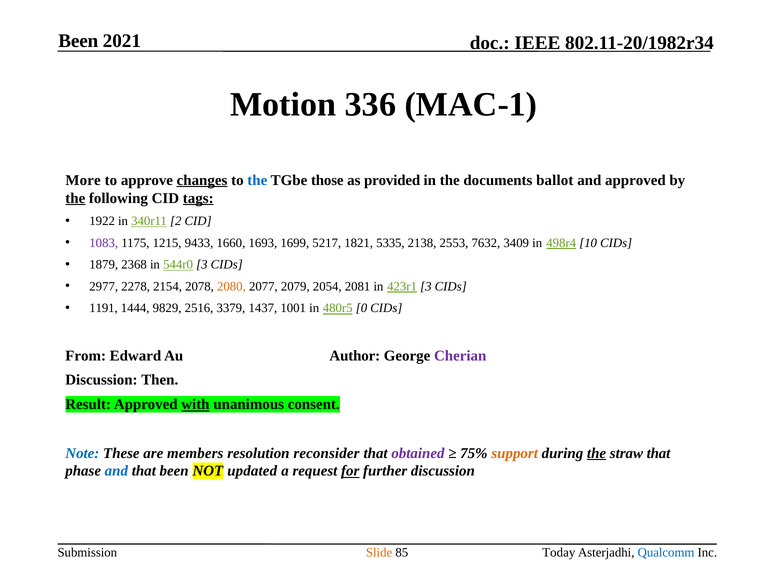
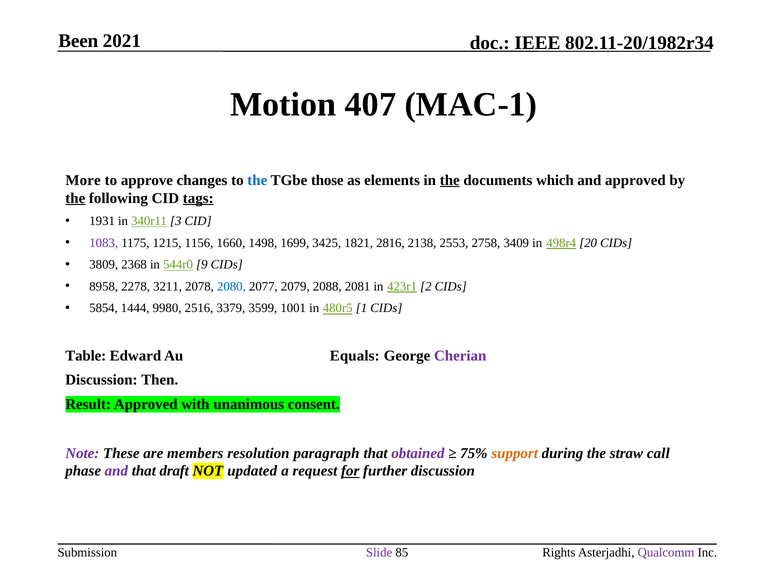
336: 336 -> 407
changes underline: present -> none
provided: provided -> elements
the at (450, 180) underline: none -> present
ballot: ballot -> which
1922: 1922 -> 1931
2: 2 -> 3
9433: 9433 -> 1156
1693: 1693 -> 1498
5217: 5217 -> 3425
5335: 5335 -> 2816
7632: 7632 -> 2758
10: 10 -> 20
1879: 1879 -> 3809
544r0 3: 3 -> 9
2977: 2977 -> 8958
2154: 2154 -> 3211
2080 colour: orange -> blue
2054: 2054 -> 2088
423r1 3: 3 -> 2
1191: 1191 -> 5854
9829: 9829 -> 9980
1437: 1437 -> 3599
0: 0 -> 1
From: From -> Table
Author: Author -> Equals
with underline: present -> none
Note colour: blue -> purple
reconsider: reconsider -> paragraph
the at (597, 453) underline: present -> none
straw that: that -> call
and at (116, 471) colour: blue -> purple
that been: been -> draft
Slide colour: orange -> purple
Today: Today -> Rights
Qualcomm colour: blue -> purple
